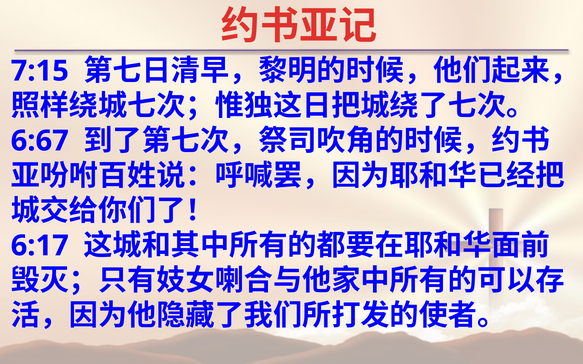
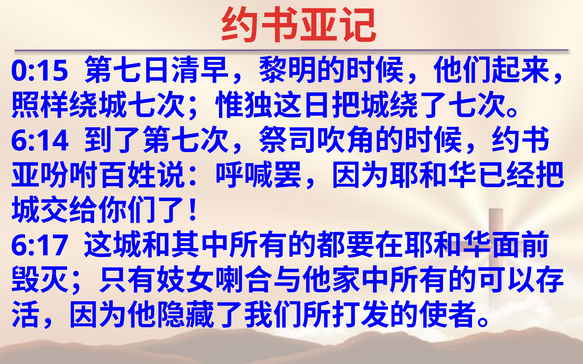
7:15: 7:15 -> 0:15
6:67: 6:67 -> 6:14
